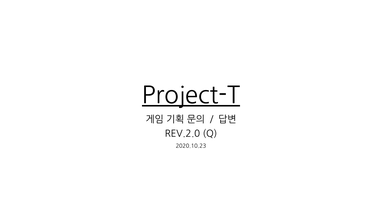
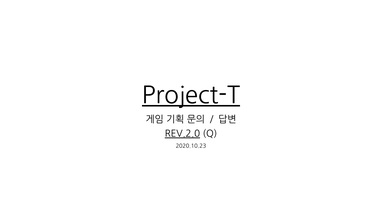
REV.2.0 underline: none -> present
